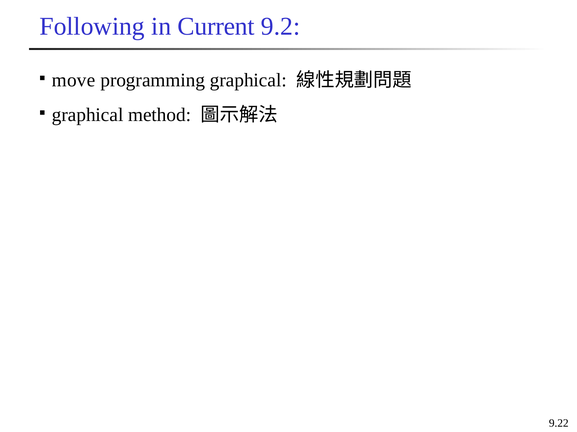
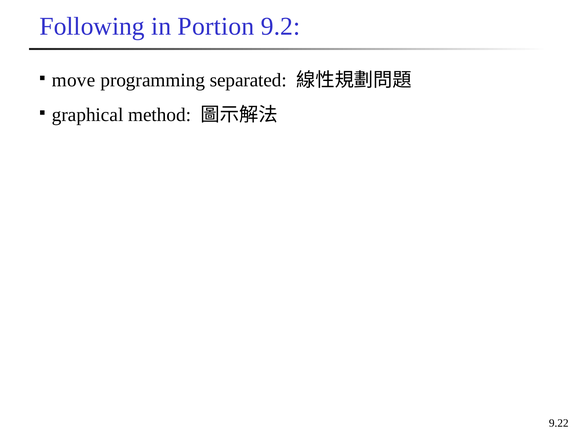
Current: Current -> Portion
programming graphical: graphical -> separated
